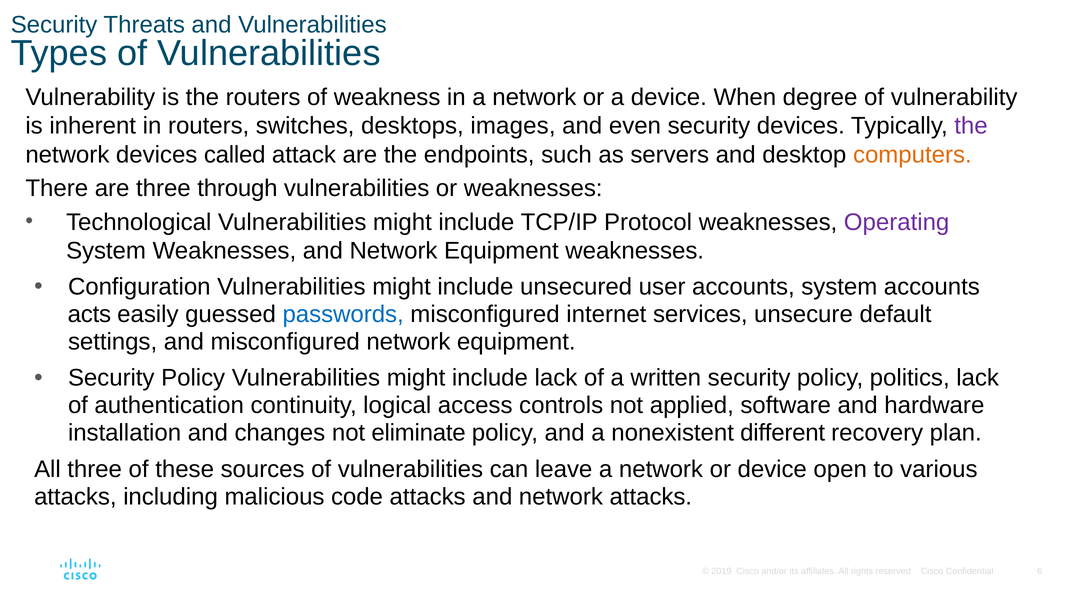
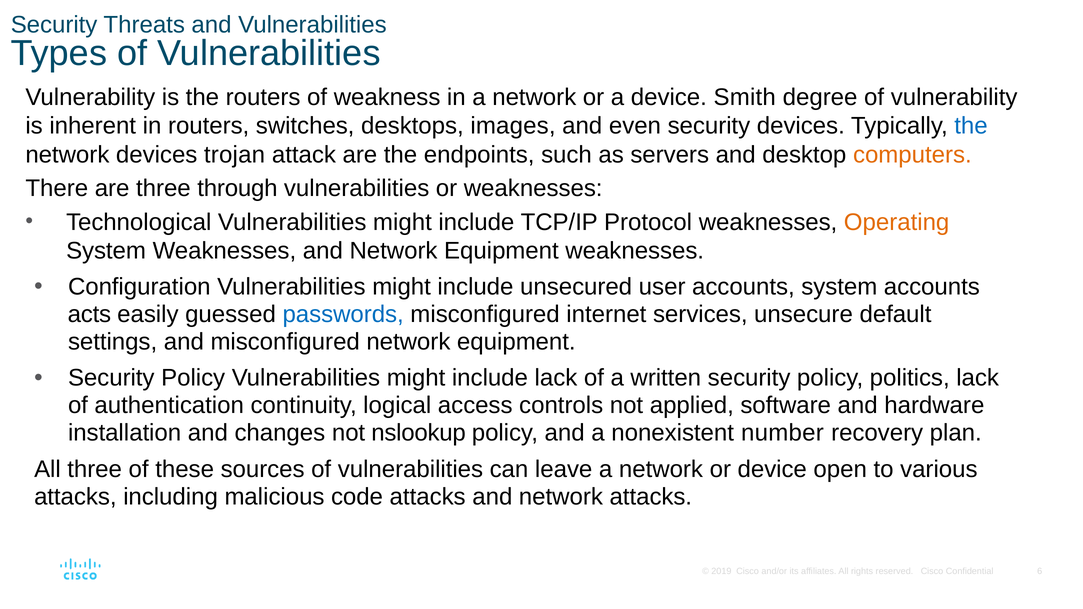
When: When -> Smith
the at (971, 126) colour: purple -> blue
called: called -> trojan
Operating colour: purple -> orange
eliminate: eliminate -> nslookup
different: different -> number
